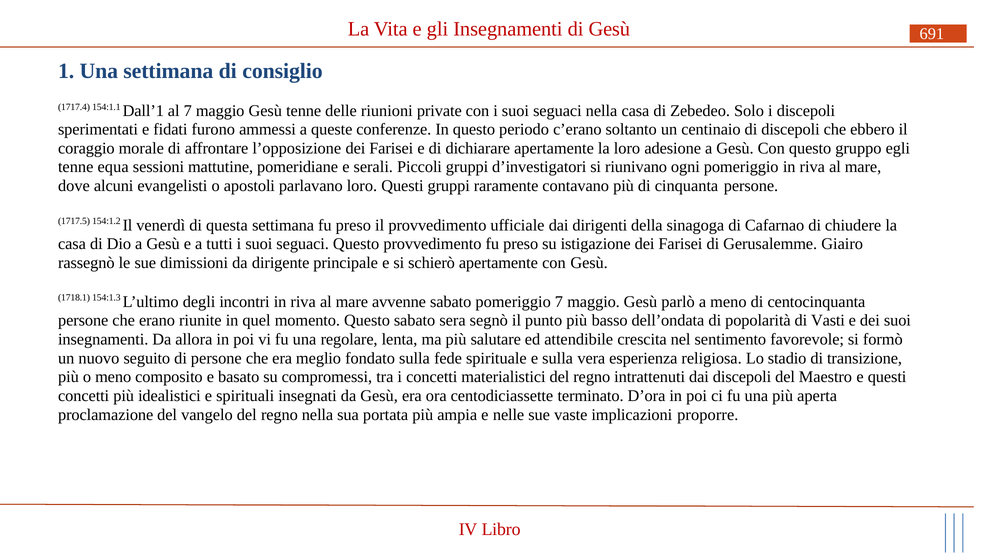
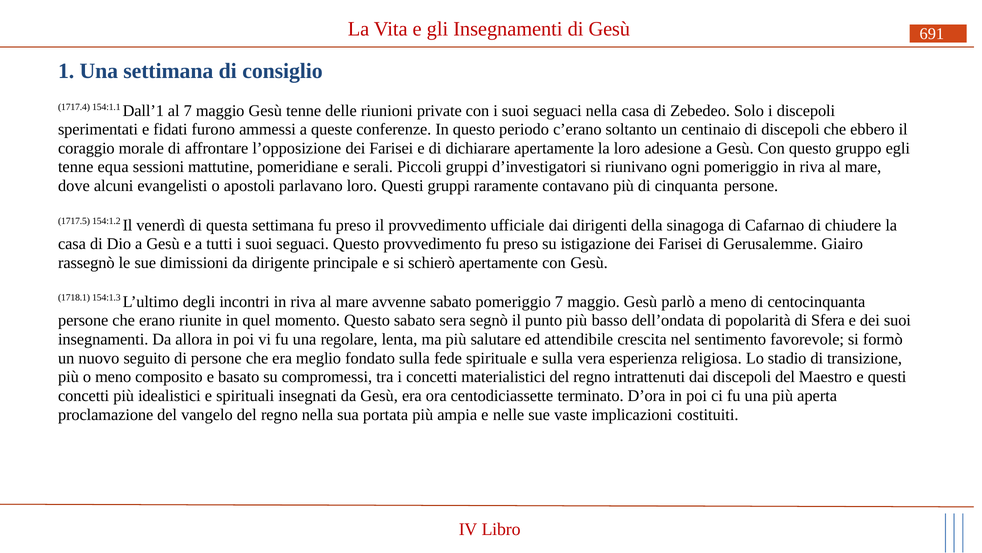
Vasti: Vasti -> Sfera
proporre: proporre -> costituiti
